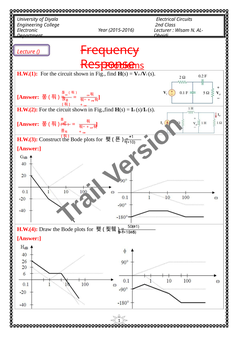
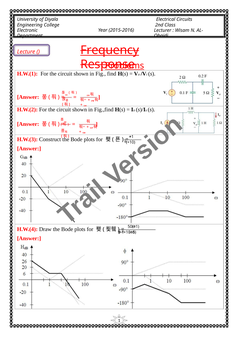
Frequency underline: none -> present
